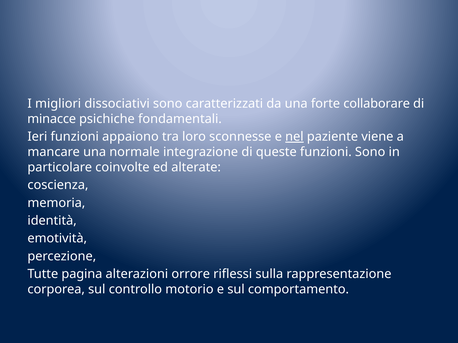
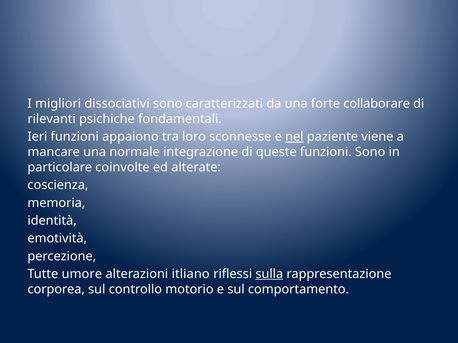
minacce: minacce -> rilevanti
pagina: pagina -> umore
orrore: orrore -> itliano
sulla underline: none -> present
